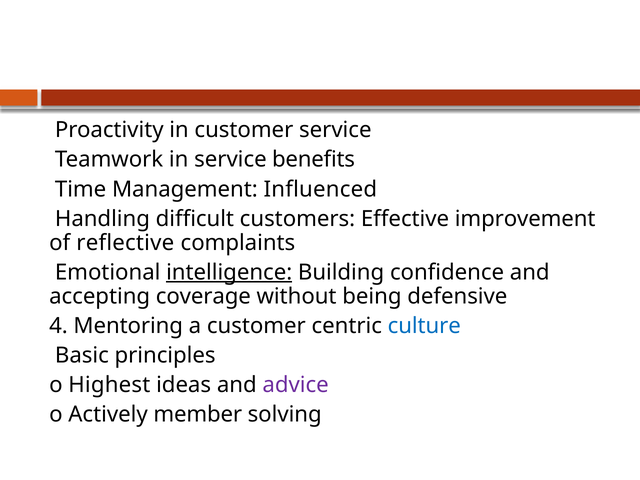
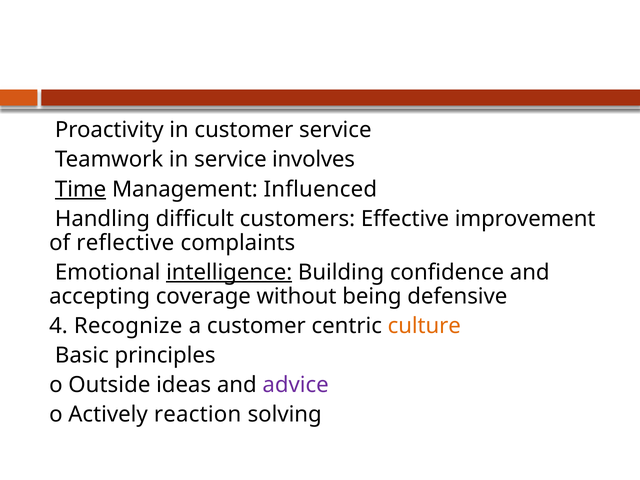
benefits: benefits -> involves
Time underline: none -> present
Mentoring: Mentoring -> Recognize
culture colour: blue -> orange
Highest: Highest -> Outside
member: member -> reaction
